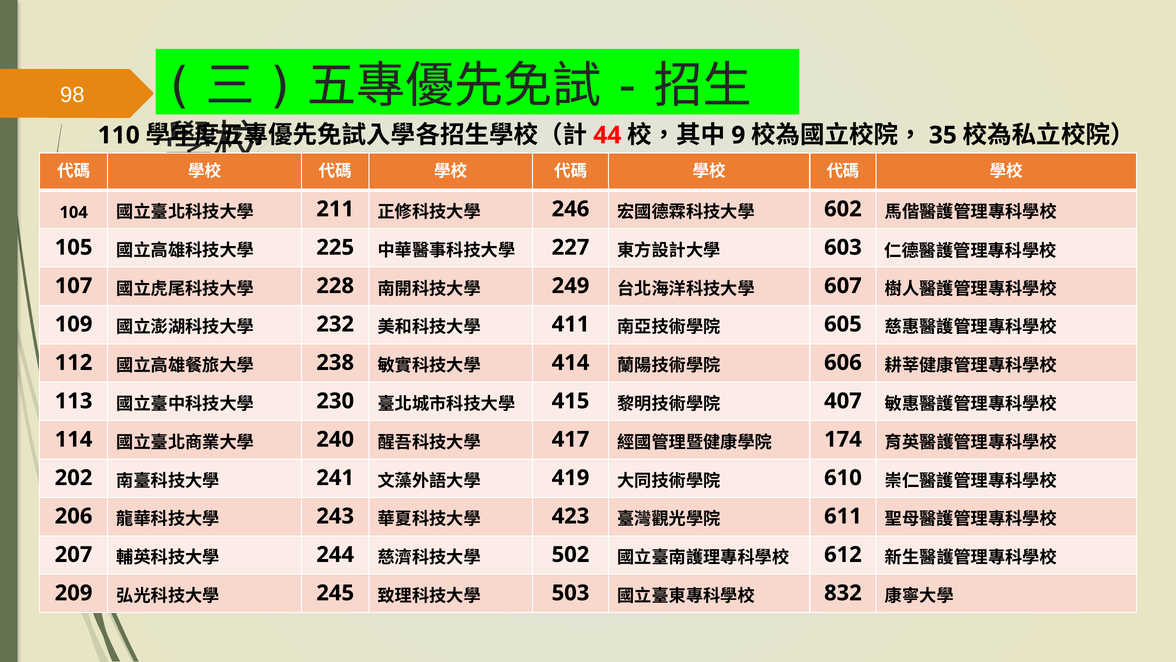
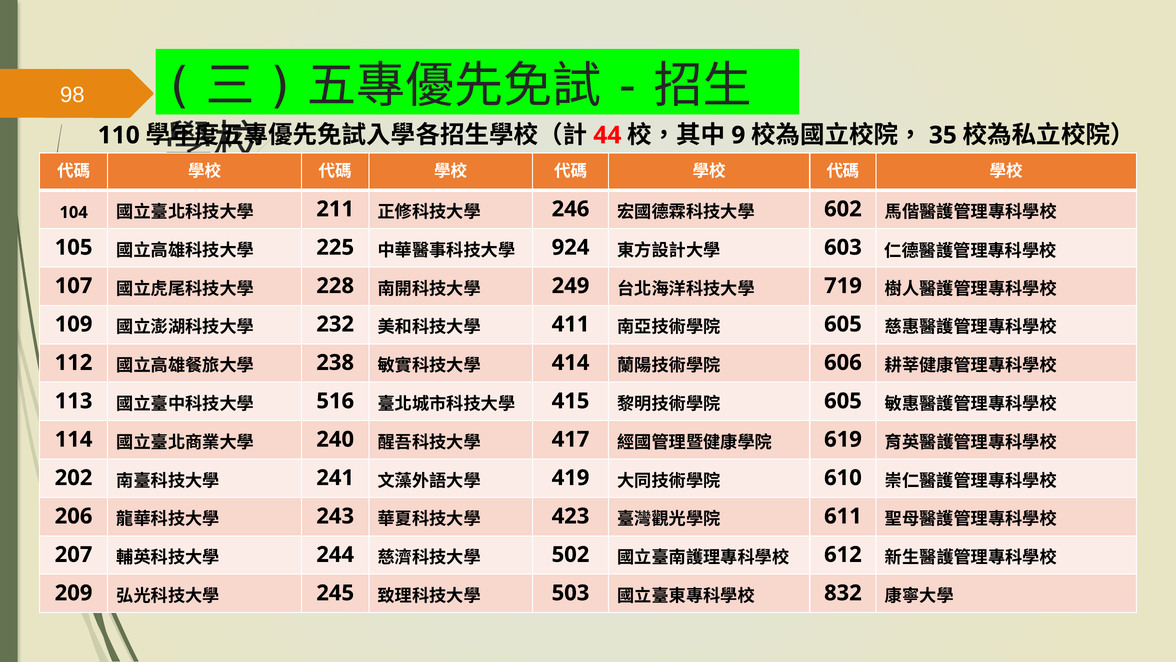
227: 227 -> 924
607: 607 -> 719
230: 230 -> 516
407 at (843, 401): 407 -> 605
174: 174 -> 619
